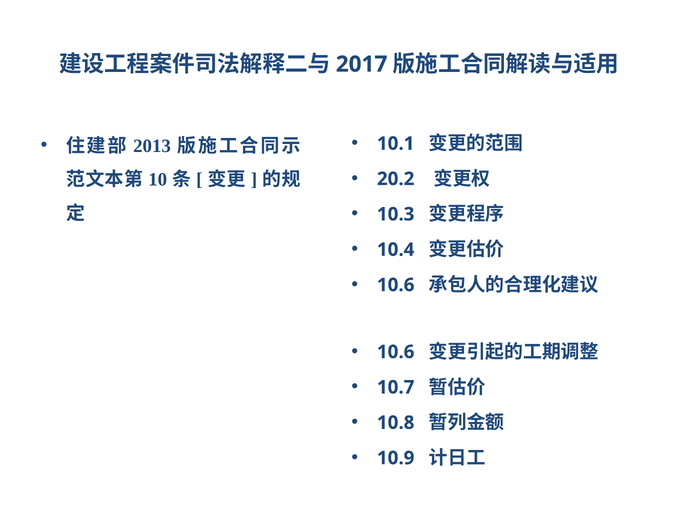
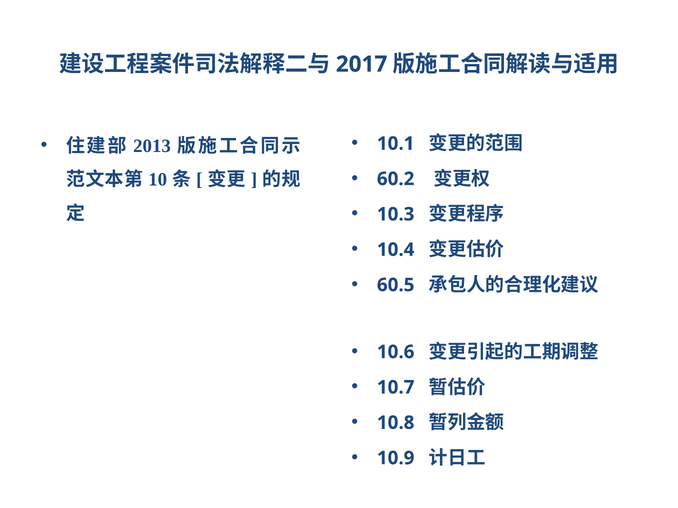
20.2: 20.2 -> 60.2
10.6 at (396, 285): 10.6 -> 60.5
